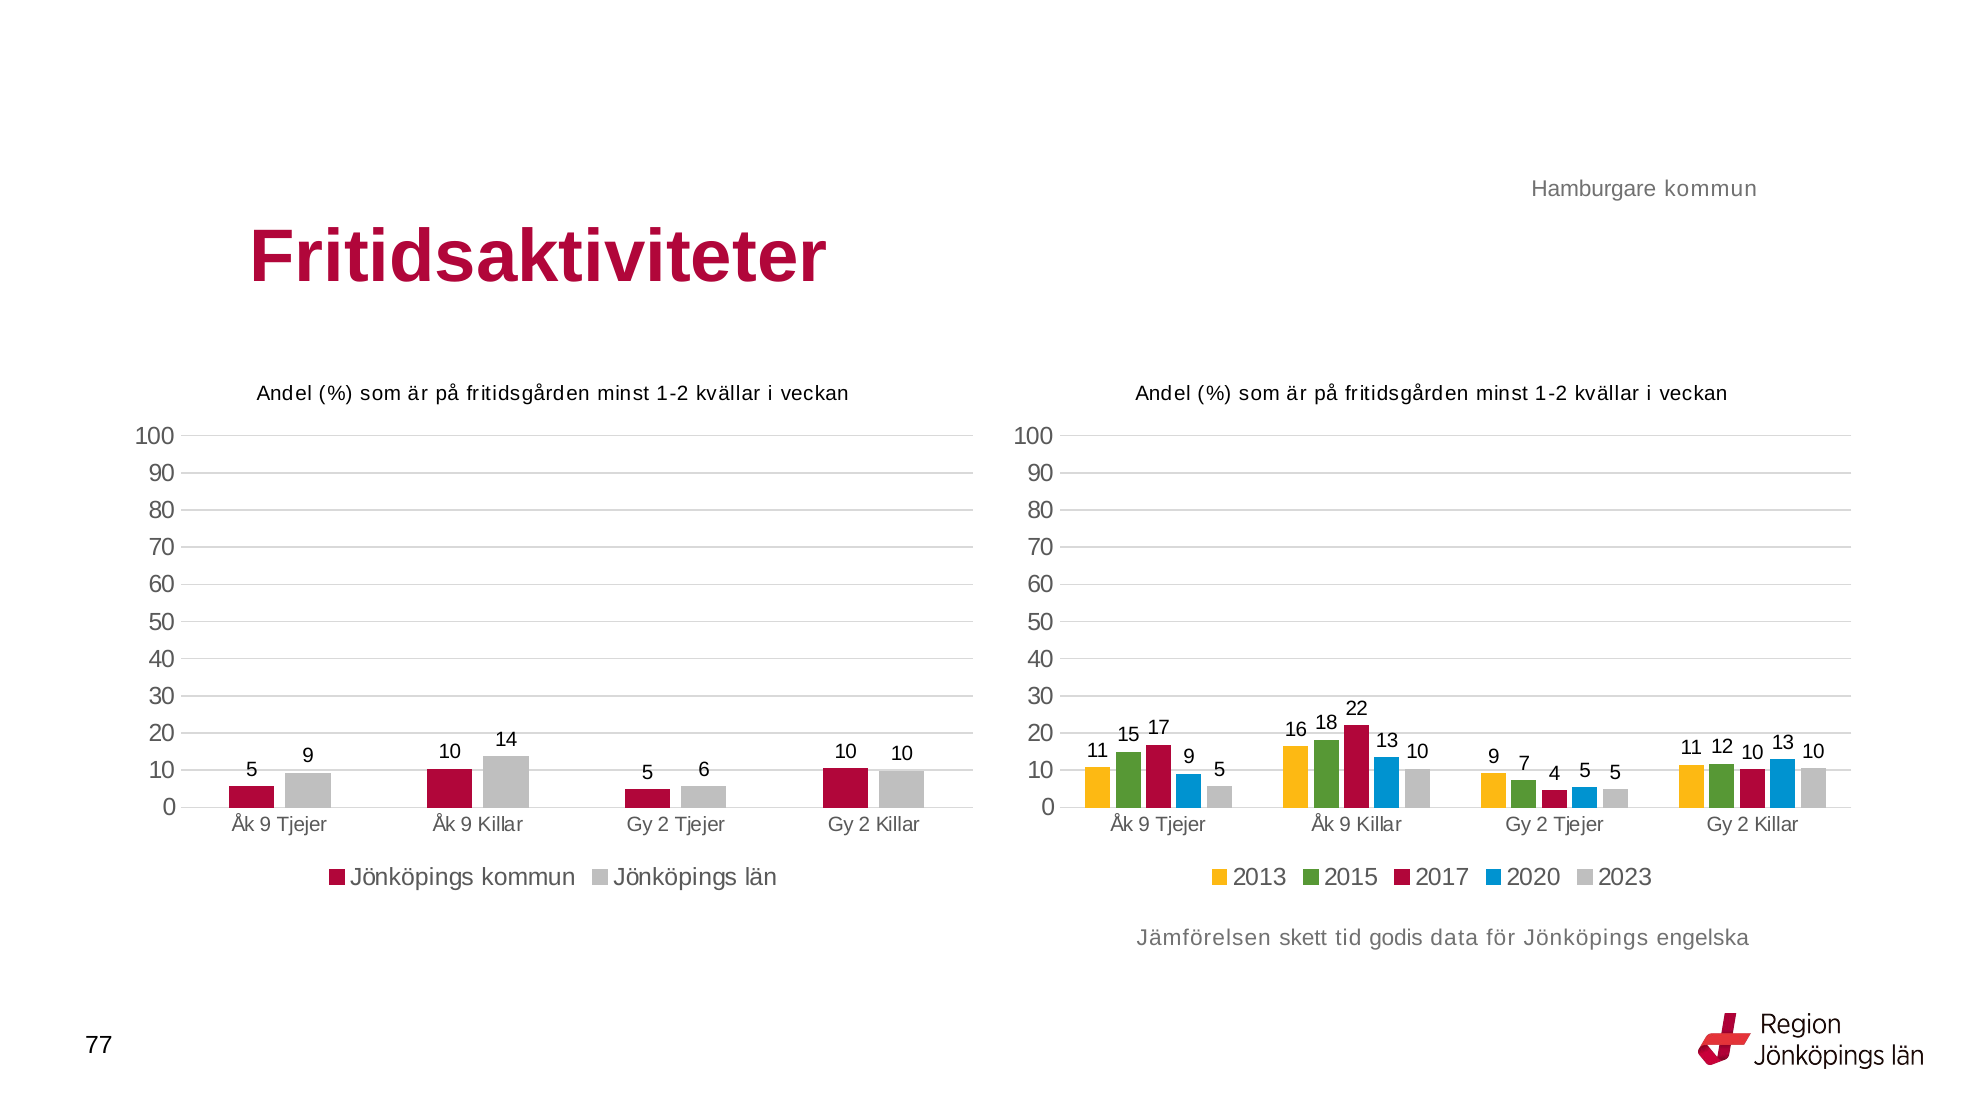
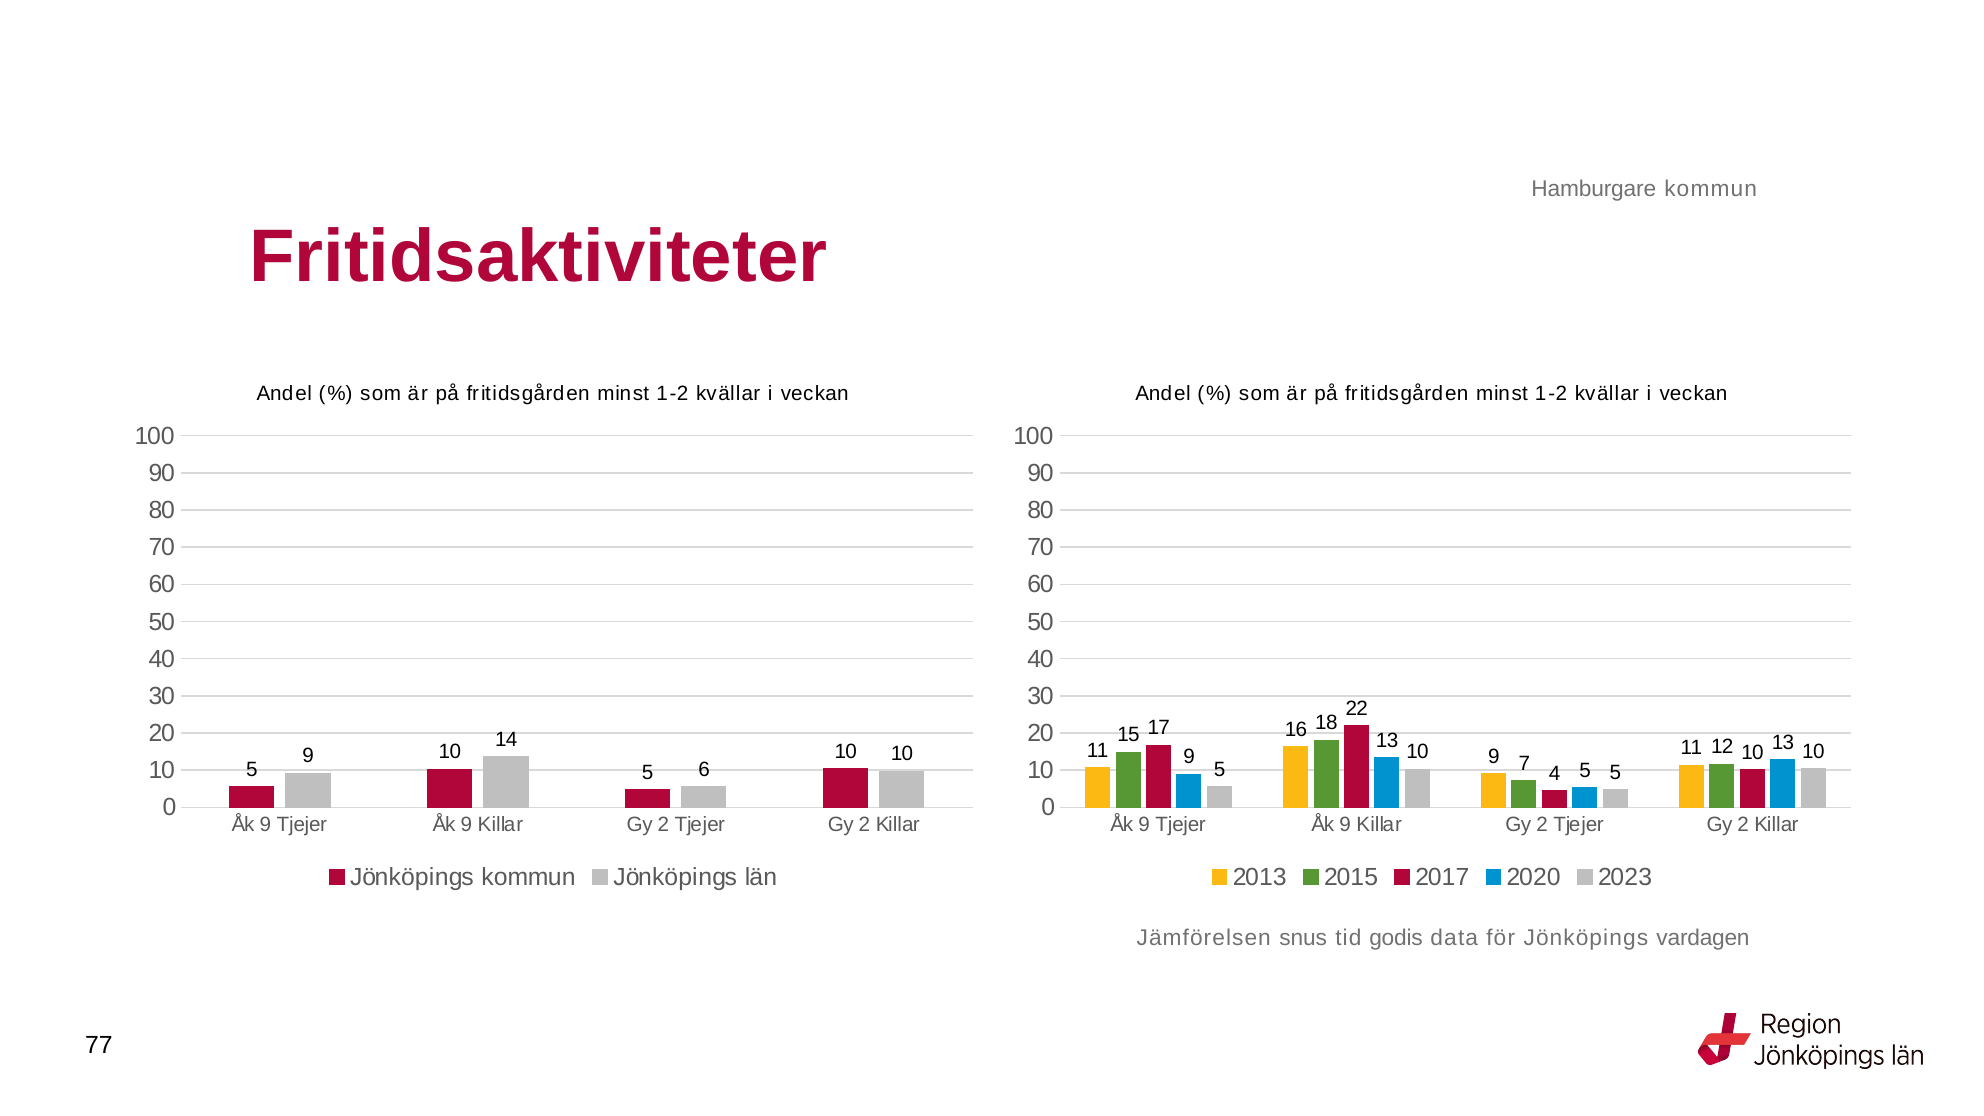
skett: skett -> snus
engelska: engelska -> vardagen
